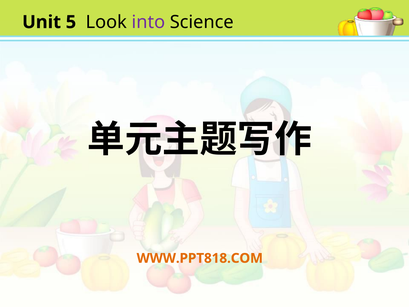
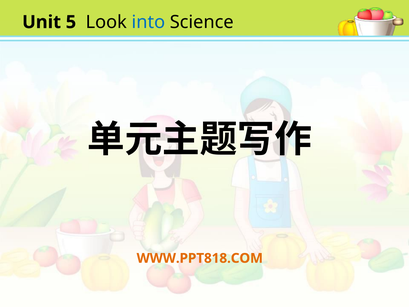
into colour: purple -> blue
